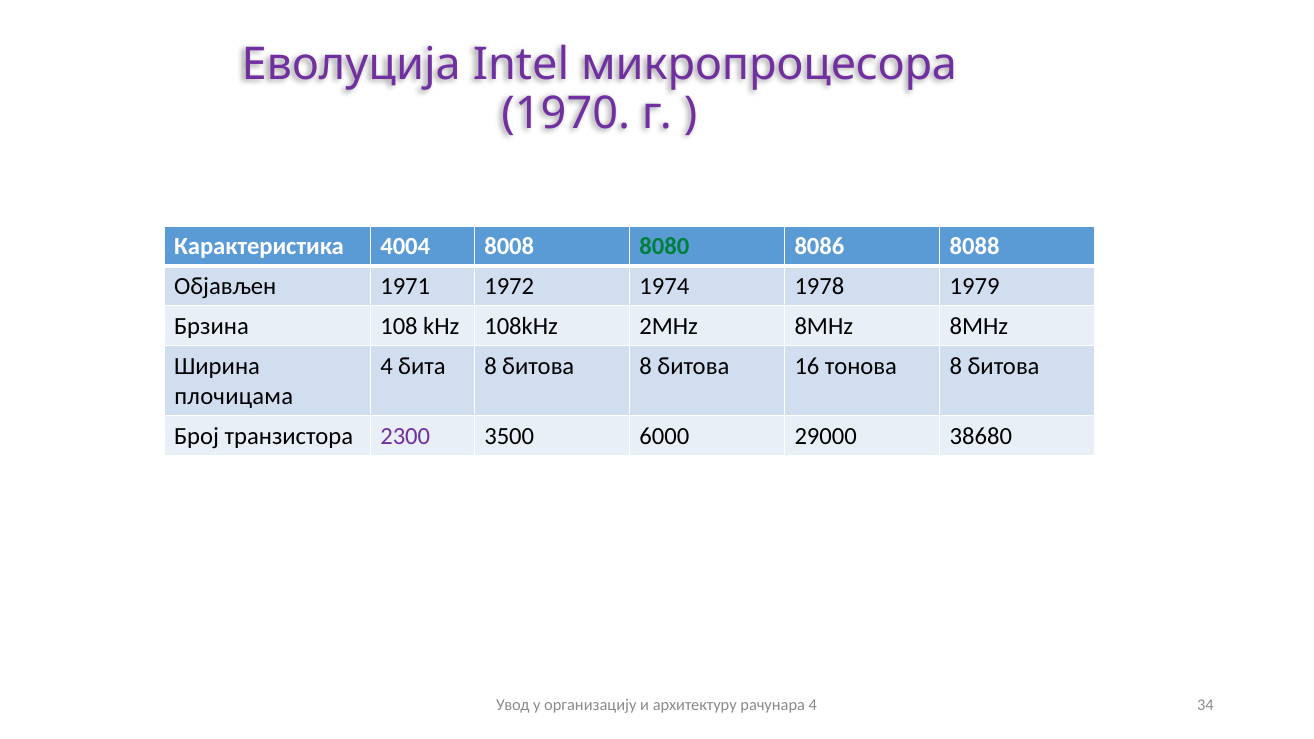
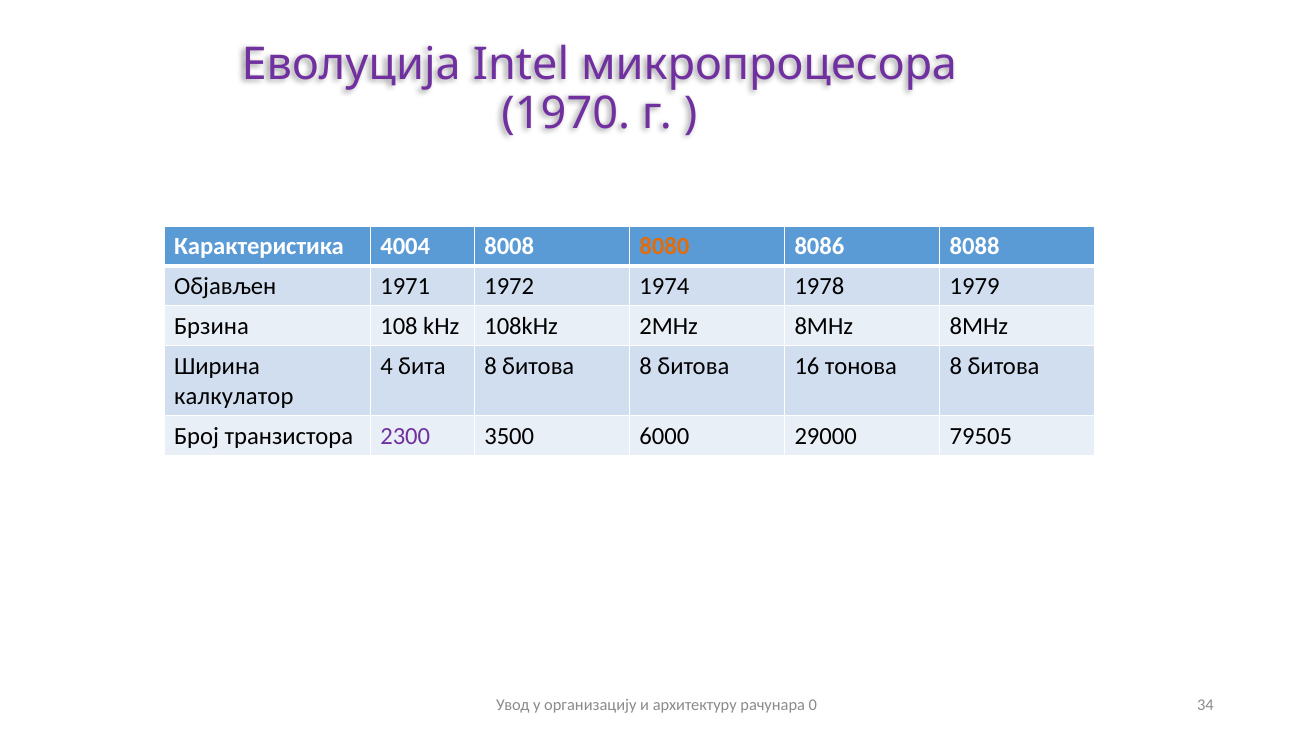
8080 colour: green -> orange
плочицама: плочицама -> калкулатор
38680: 38680 -> 79505
рачунара 4: 4 -> 0
